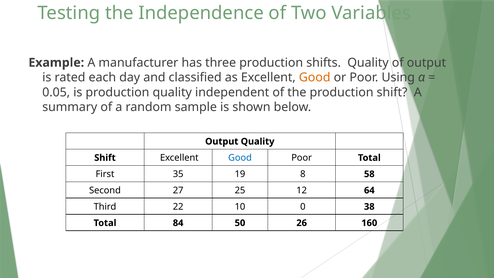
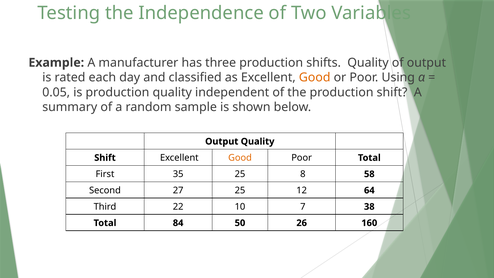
Good at (240, 158) colour: blue -> orange
35 19: 19 -> 25
0: 0 -> 7
